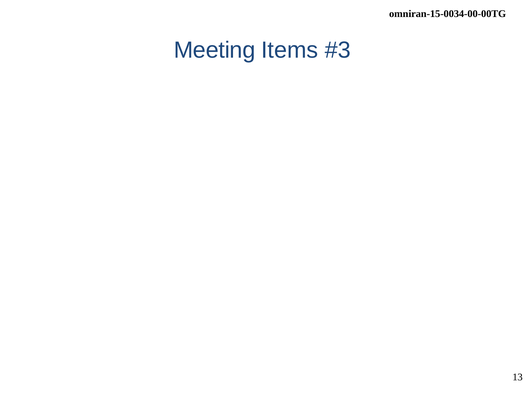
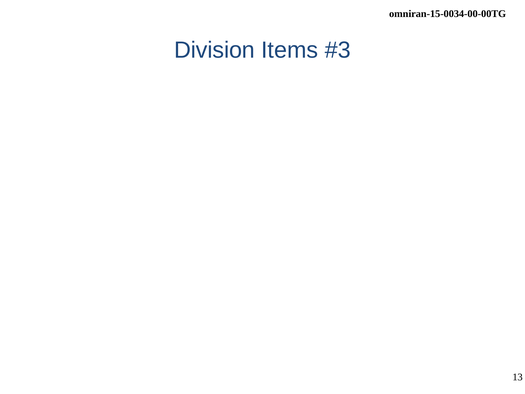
Meeting: Meeting -> Division
